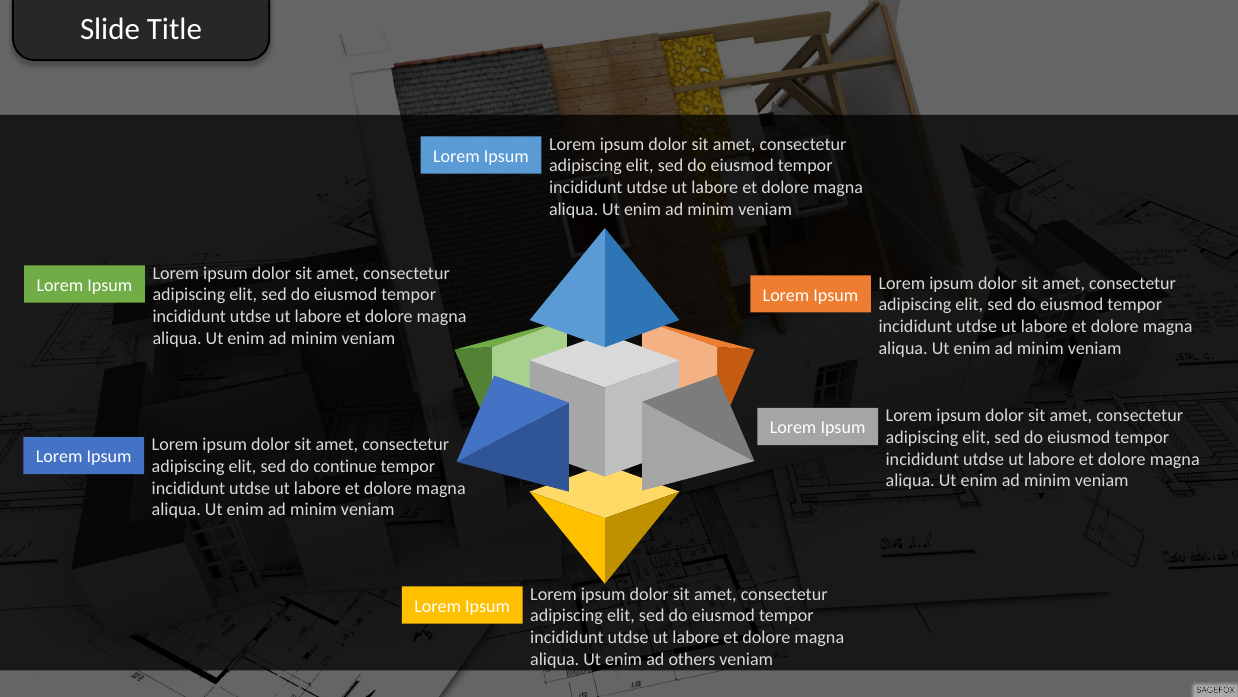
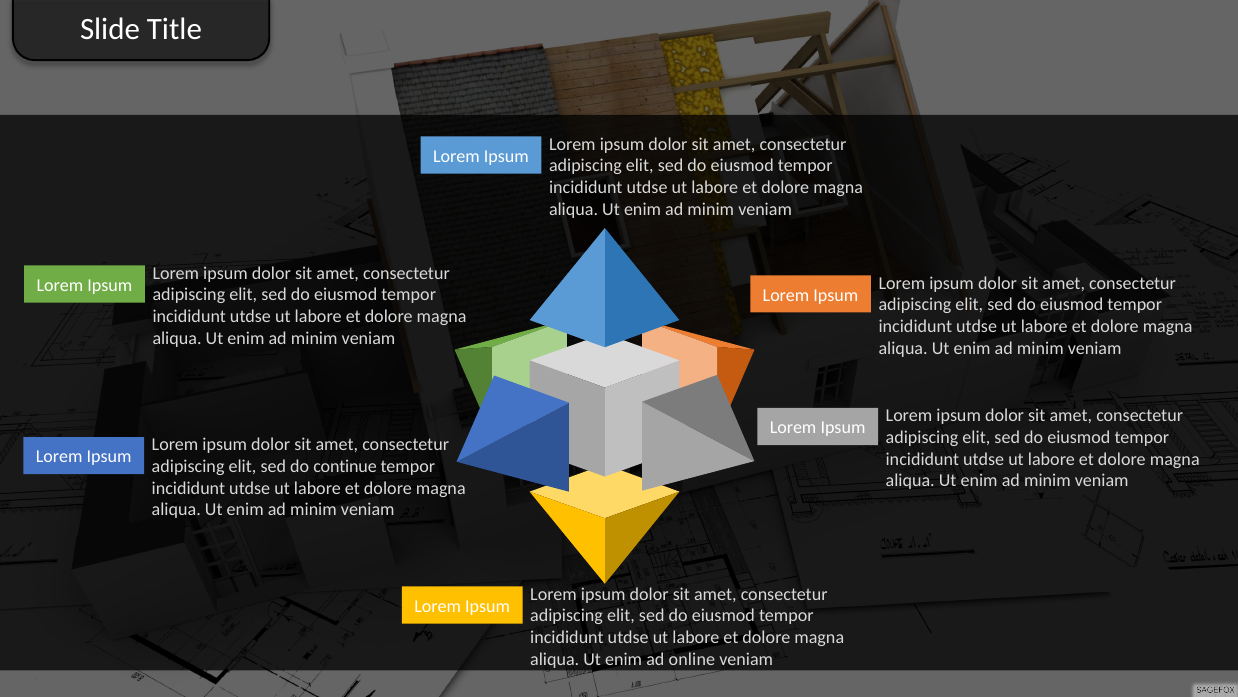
others: others -> online
